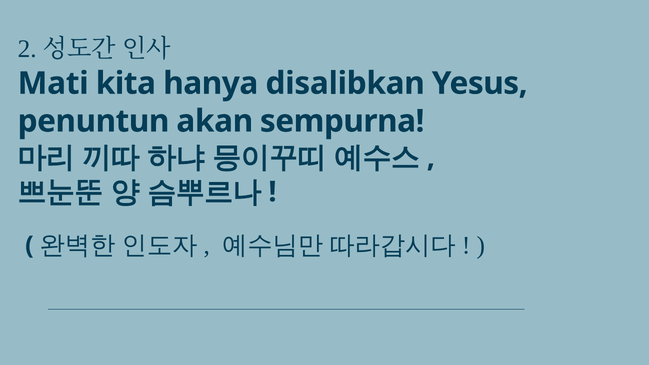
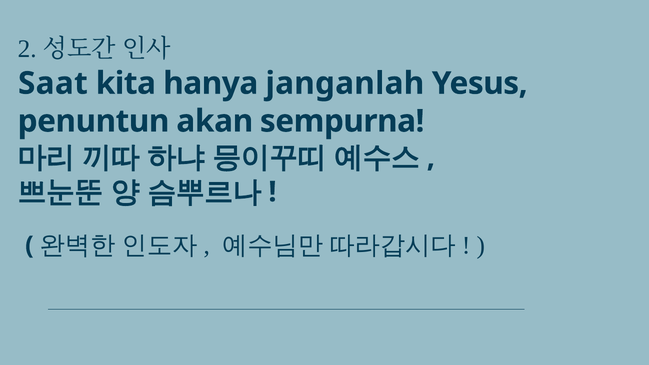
Mati: Mati -> Saat
disalibkan: disalibkan -> janganlah
